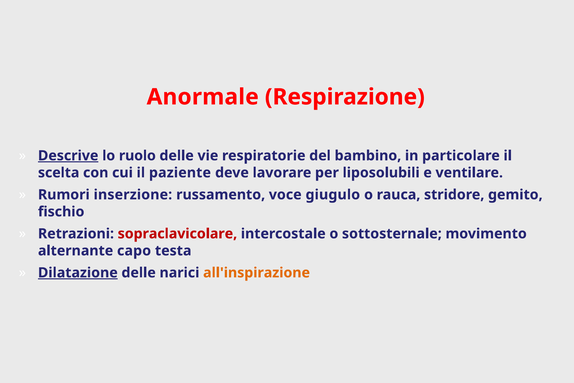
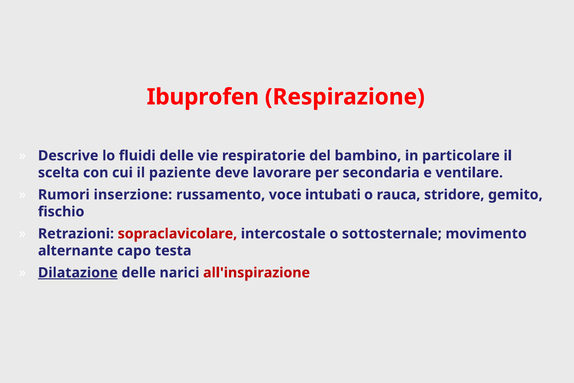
Anormale: Anormale -> Ibuprofen
Descrive underline: present -> none
ruolo: ruolo -> fluidi
liposolubili: liposolubili -> secondaria
giugulo: giugulo -> intubati
all'inspirazione colour: orange -> red
